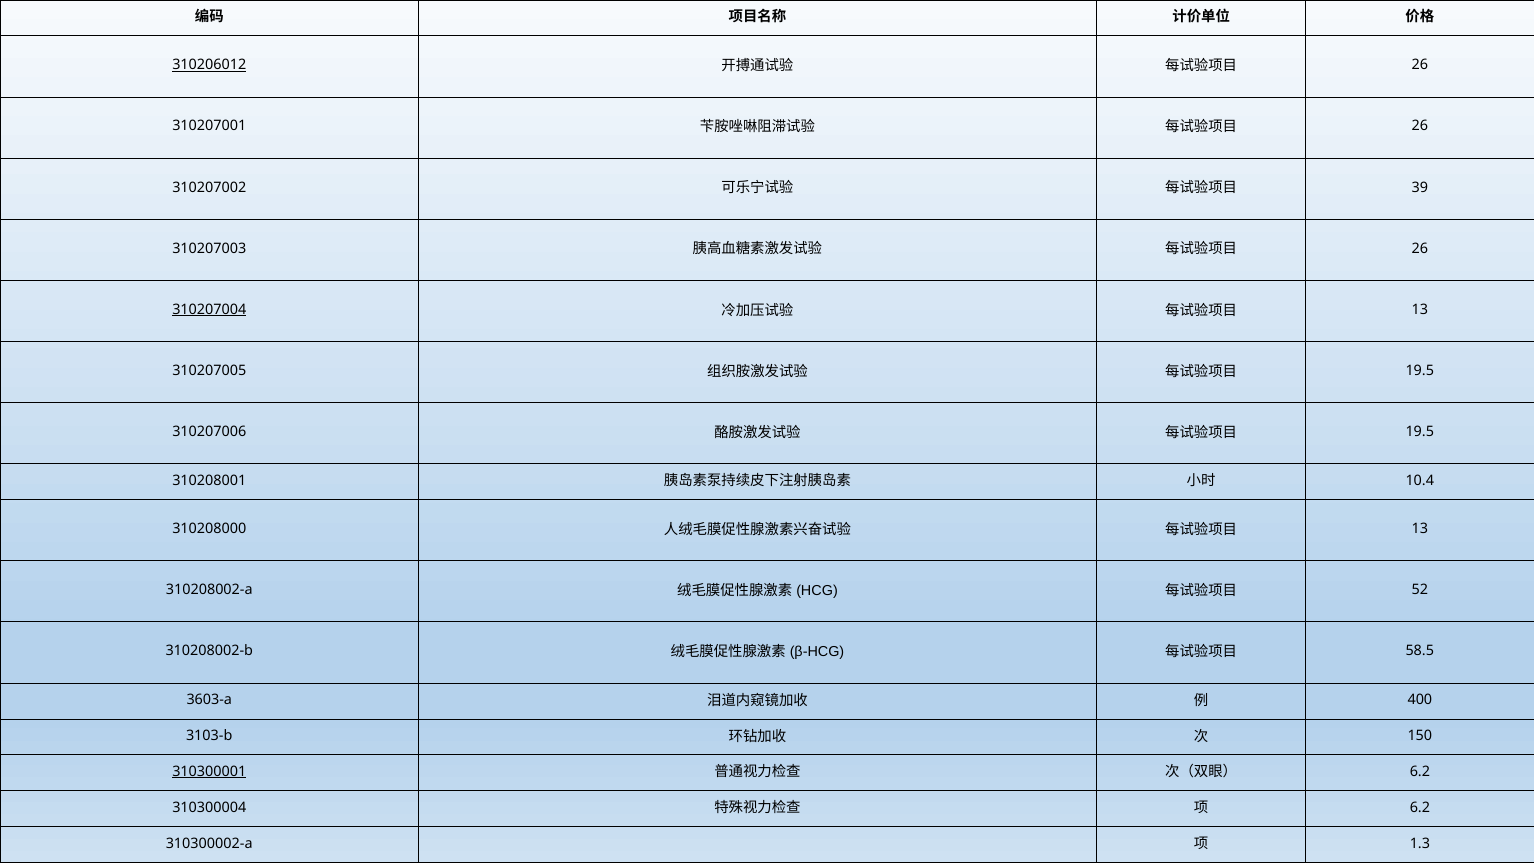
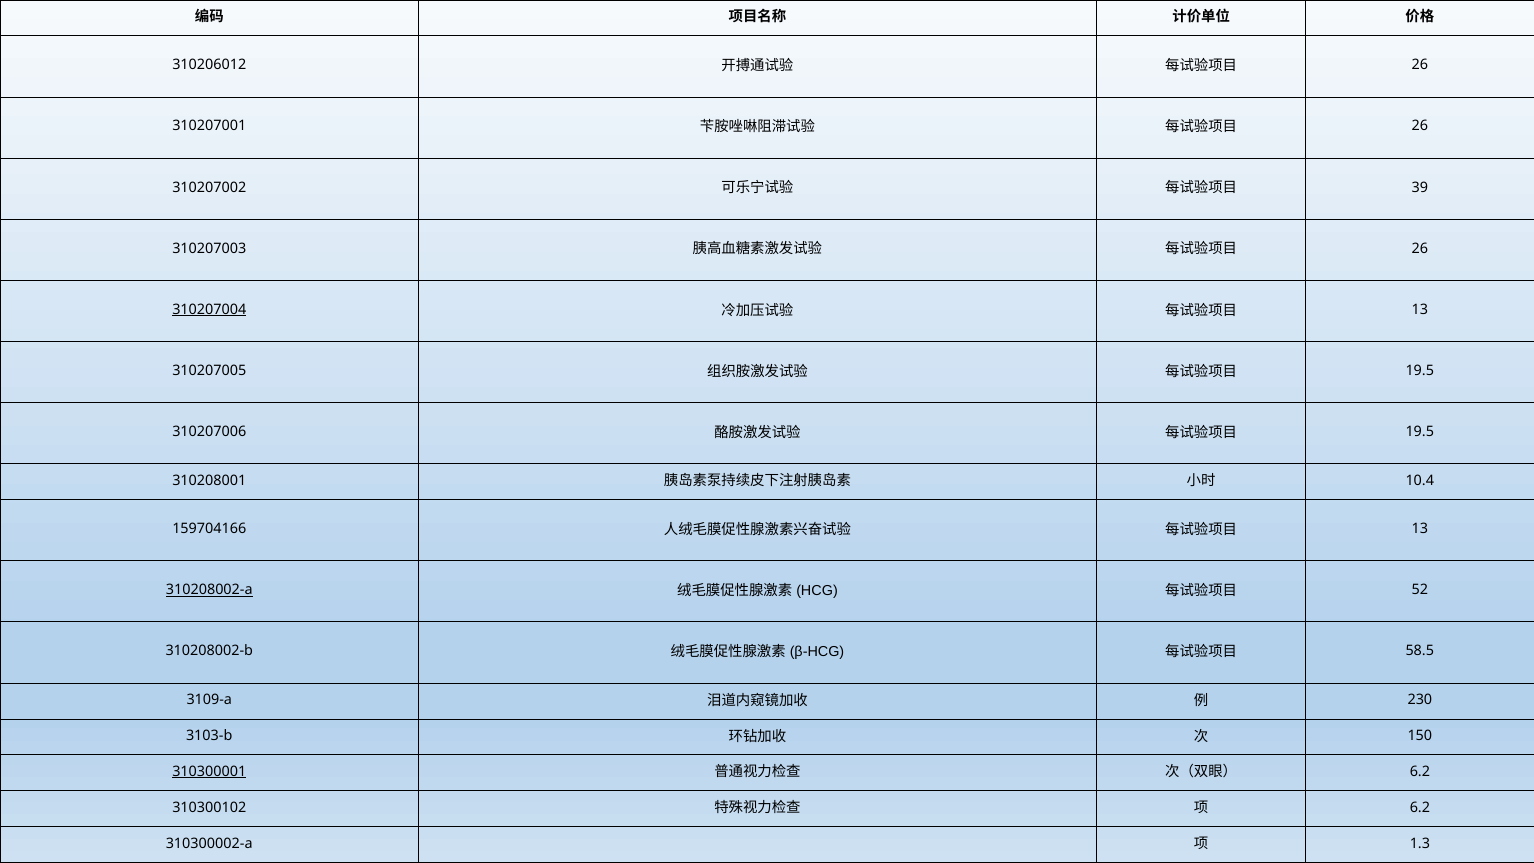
310206012 underline: present -> none
310208000: 310208000 -> 159704166
310208002-a underline: none -> present
3603-a: 3603-a -> 3109-a
400: 400 -> 230
310300004: 310300004 -> 310300102
